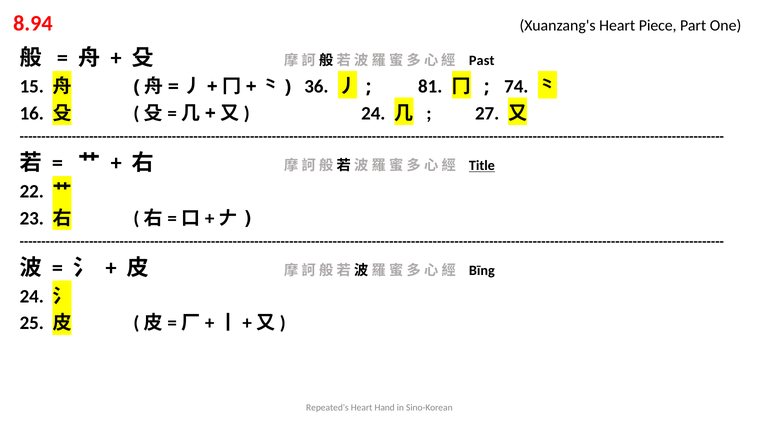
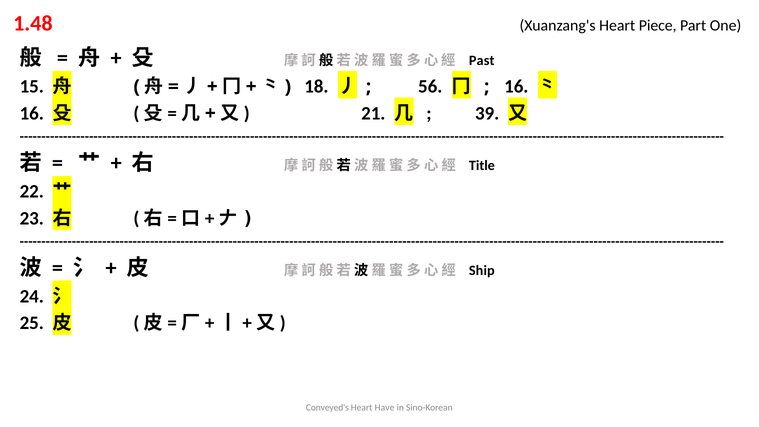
8.94: 8.94 -> 1.48
36: 36 -> 18
81: 81 -> 56
74 at (516, 87): 74 -> 16
24 at (373, 113): 24 -> 21
27: 27 -> 39
Title underline: present -> none
Bīng: Bīng -> Ship
Repeated's: Repeated's -> Conveyed's
Hand: Hand -> Have
